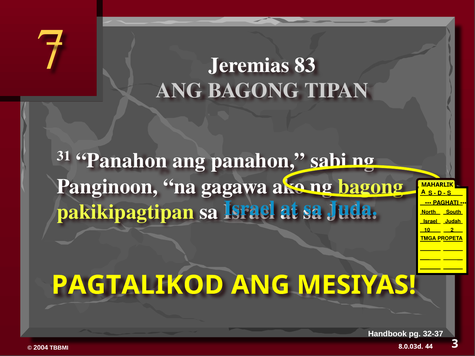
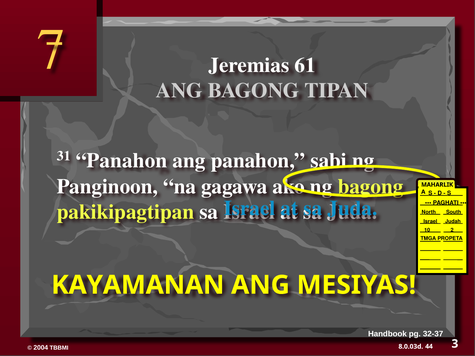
83: 83 -> 61
PAGTALIKOD: PAGTALIKOD -> KAYAMANAN
